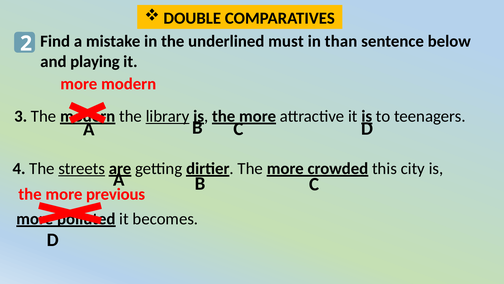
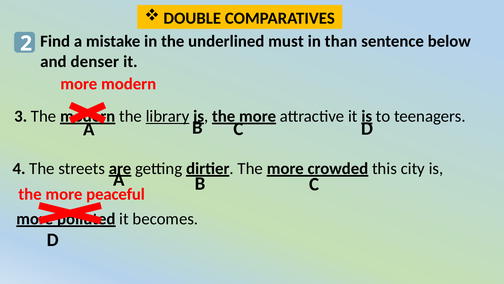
playing: playing -> denser
streets underline: present -> none
previous: previous -> peaceful
